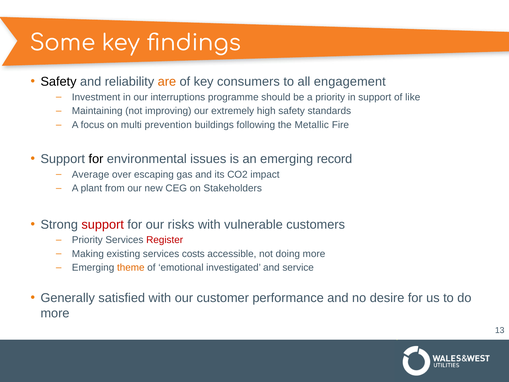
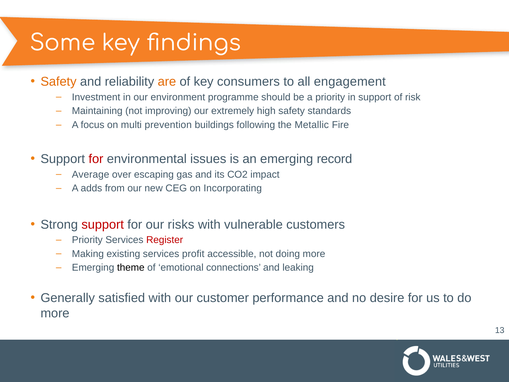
Safety at (59, 82) colour: black -> orange
interruptions: interruptions -> environment
like: like -> risk
for at (96, 159) colour: black -> red
plant: plant -> adds
Stakeholders: Stakeholders -> Incorporating
costs: costs -> profit
theme colour: orange -> black
investigated: investigated -> connections
service: service -> leaking
